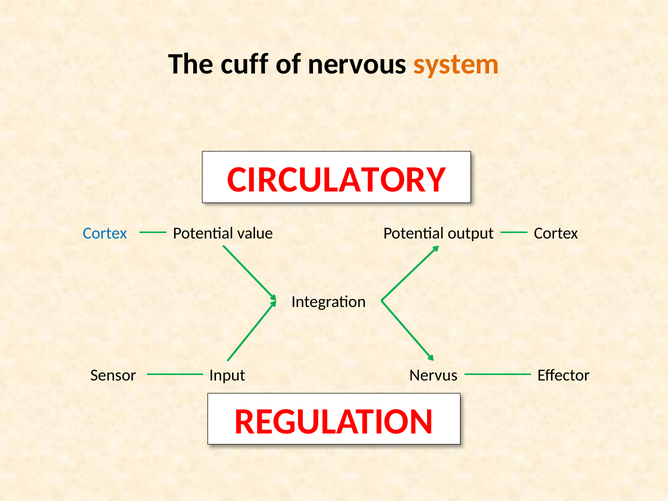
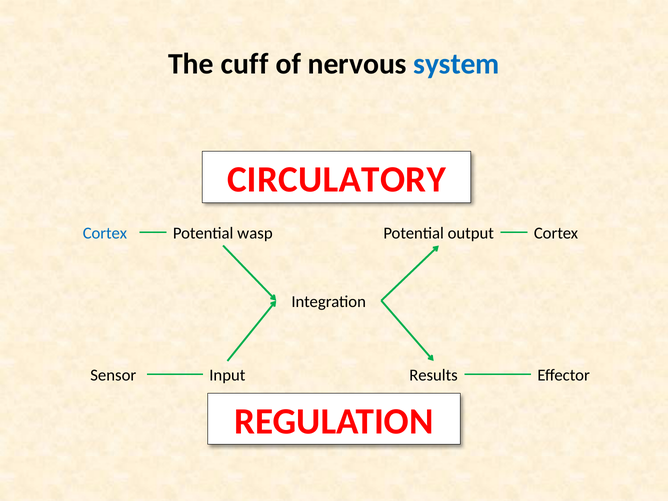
system colour: orange -> blue
value: value -> wasp
Nervus: Nervus -> Results
